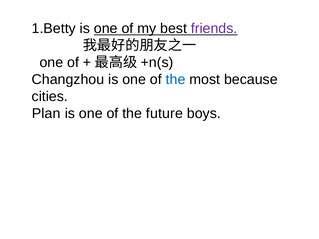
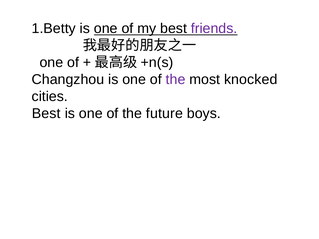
the at (176, 80) colour: blue -> purple
because: because -> knocked
Plan at (46, 114): Plan -> Best
